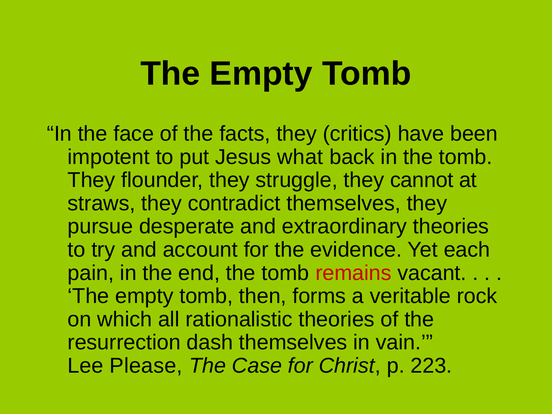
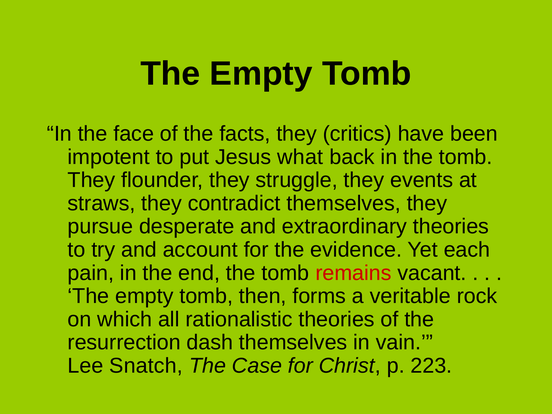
cannot: cannot -> events
Please: Please -> Snatch
